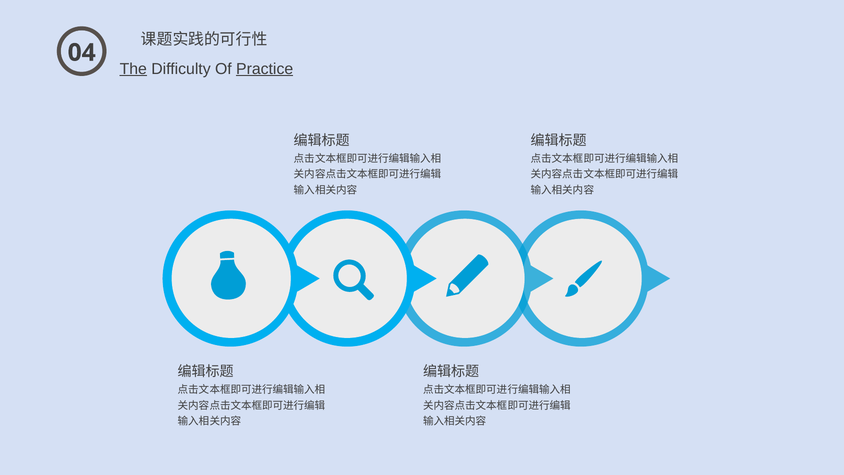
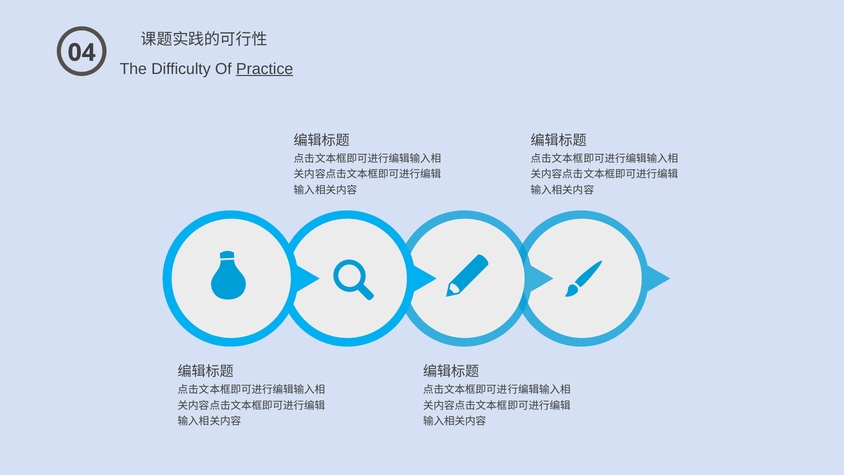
The underline: present -> none
